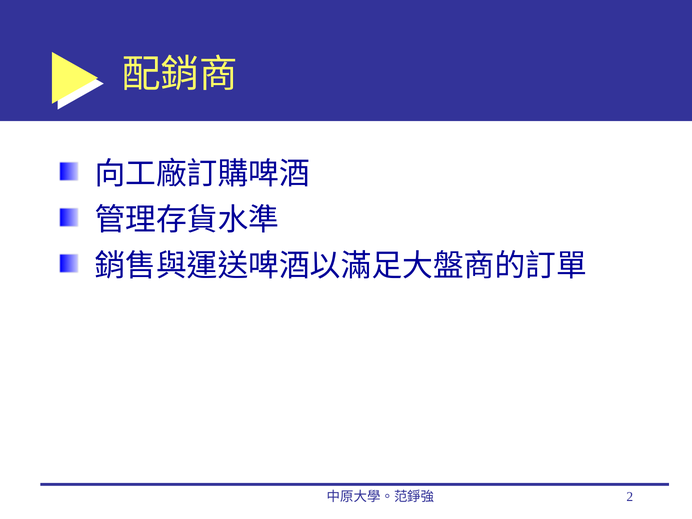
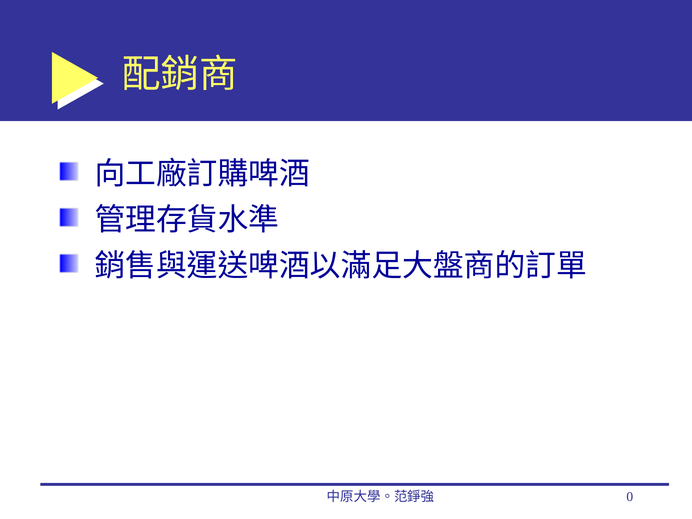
2: 2 -> 0
